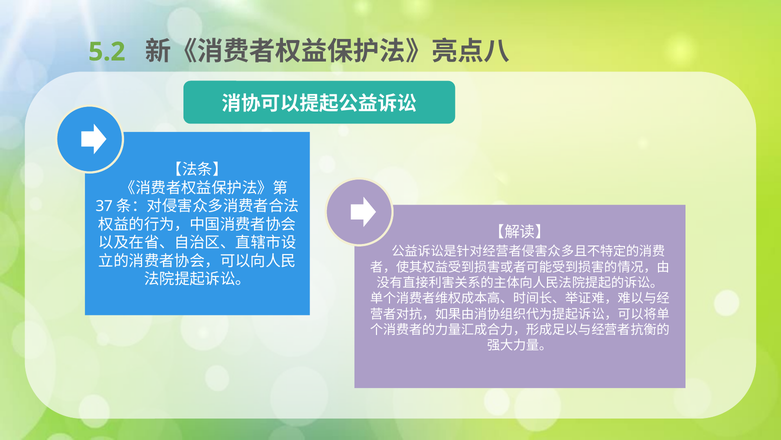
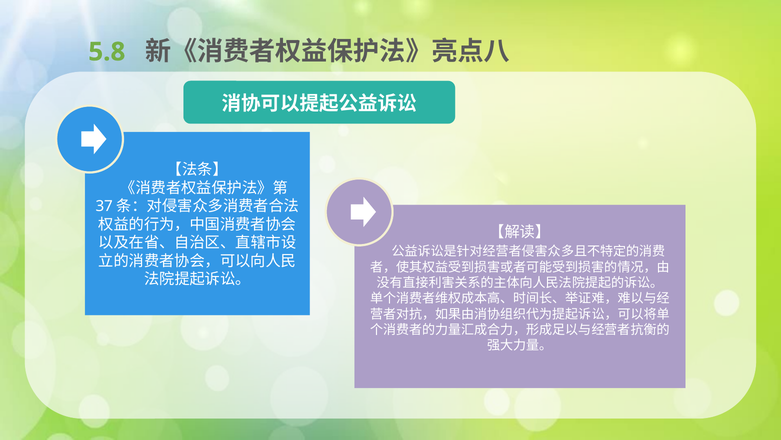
5.2: 5.2 -> 5.8
